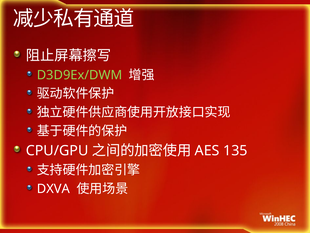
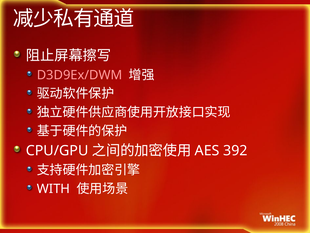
D3D9Ex/DWM colour: light green -> pink
135: 135 -> 392
DXVA: DXVA -> WITH
